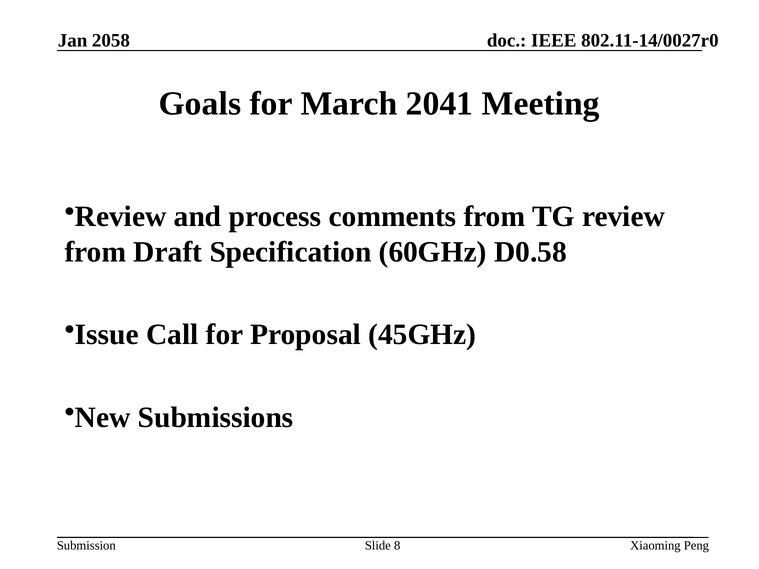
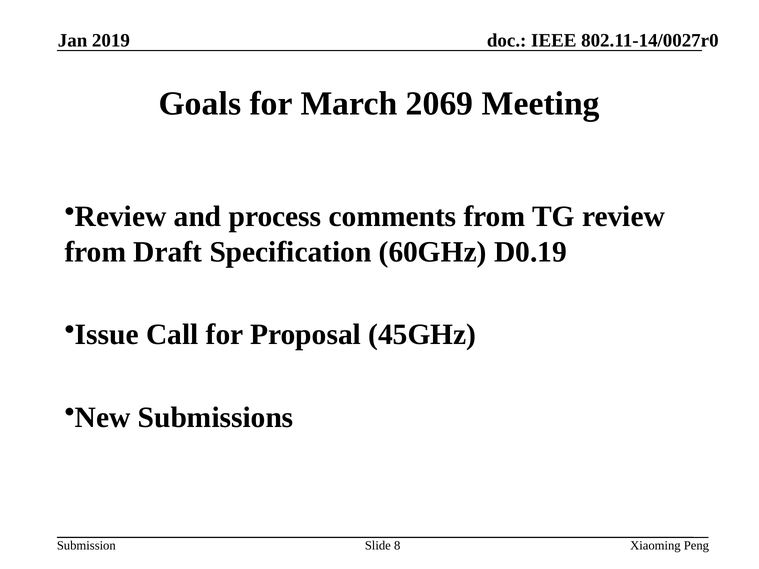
2058: 2058 -> 2019
2041: 2041 -> 2069
D0.58: D0.58 -> D0.19
